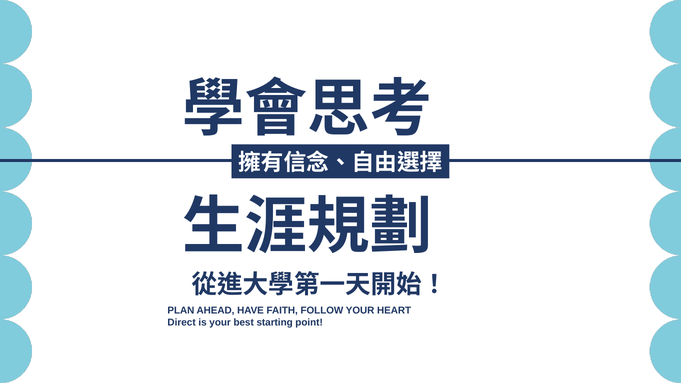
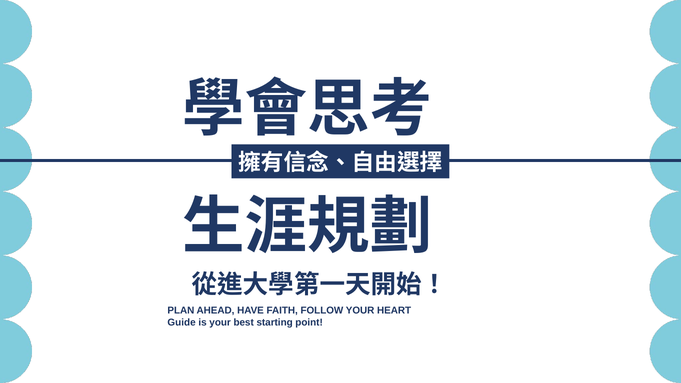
Direct: Direct -> Guide
